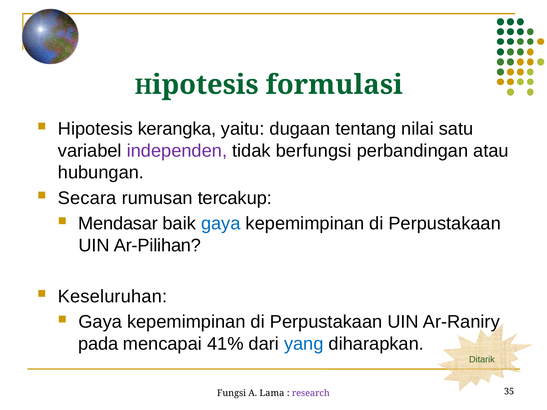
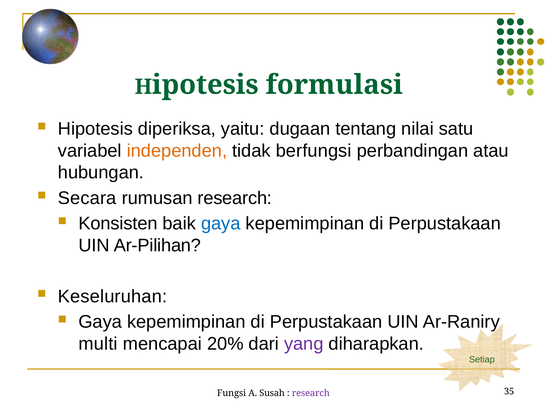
kerangka: kerangka -> diperiksa
independen colour: purple -> orange
rumusan tercakup: tercakup -> research
Mendasar: Mendasar -> Konsisten
pada: pada -> multi
41%: 41% -> 20%
yang colour: blue -> purple
Ditarik: Ditarik -> Setiap
Lama: Lama -> Susah
